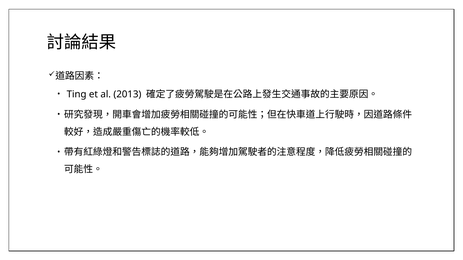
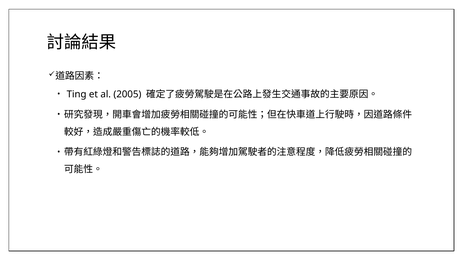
2013: 2013 -> 2005
